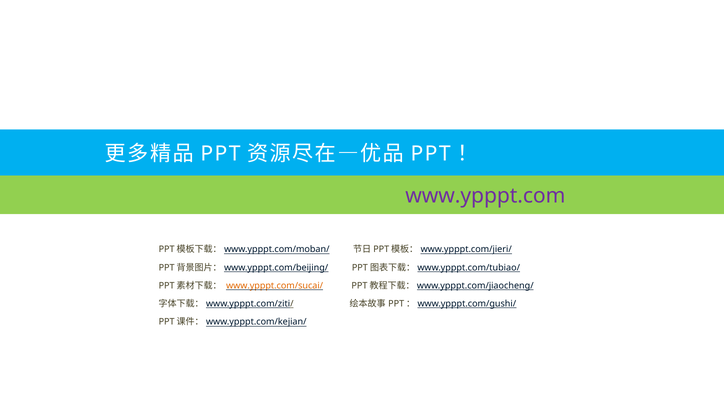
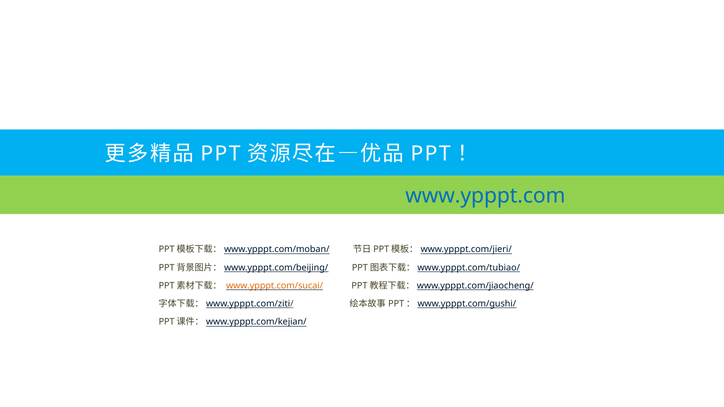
www.ypppt.com colour: purple -> blue
